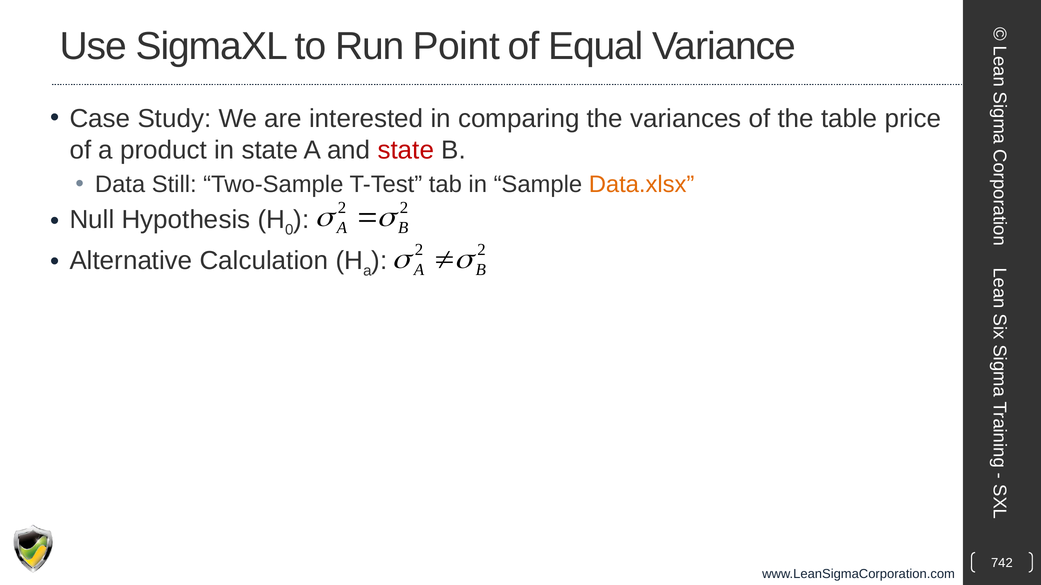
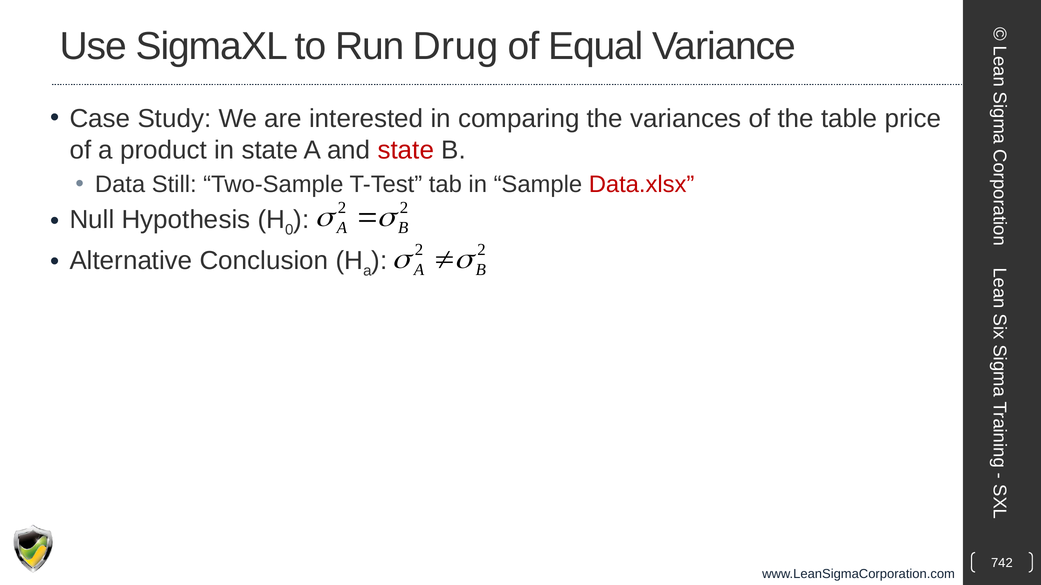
Point: Point -> Drug
Data.xlsx colour: orange -> red
Calculation: Calculation -> Conclusion
